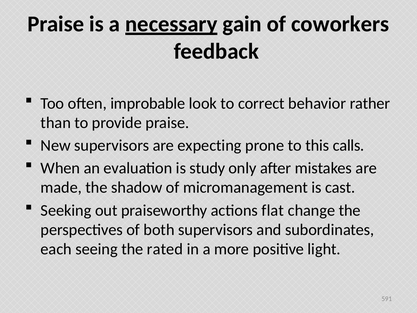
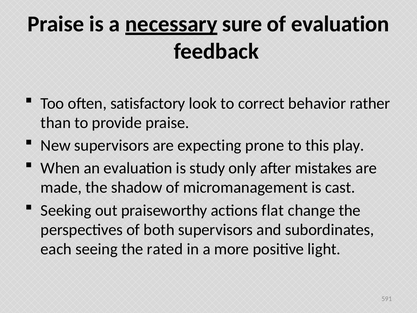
gain: gain -> sure
of coworkers: coworkers -> evaluation
improbable: improbable -> satisfactory
calls: calls -> play
